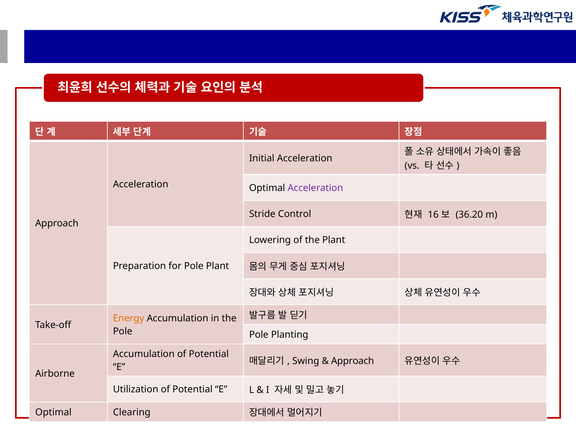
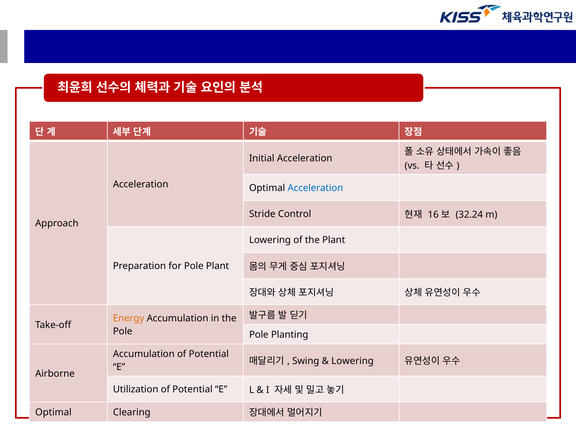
Acceleration at (315, 188) colour: purple -> blue
36.20: 36.20 -> 32.24
Approach at (353, 361): Approach -> Lowering
